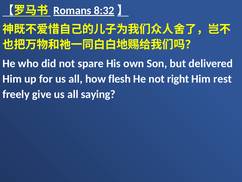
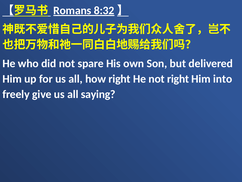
how flesh: flesh -> right
rest: rest -> into
